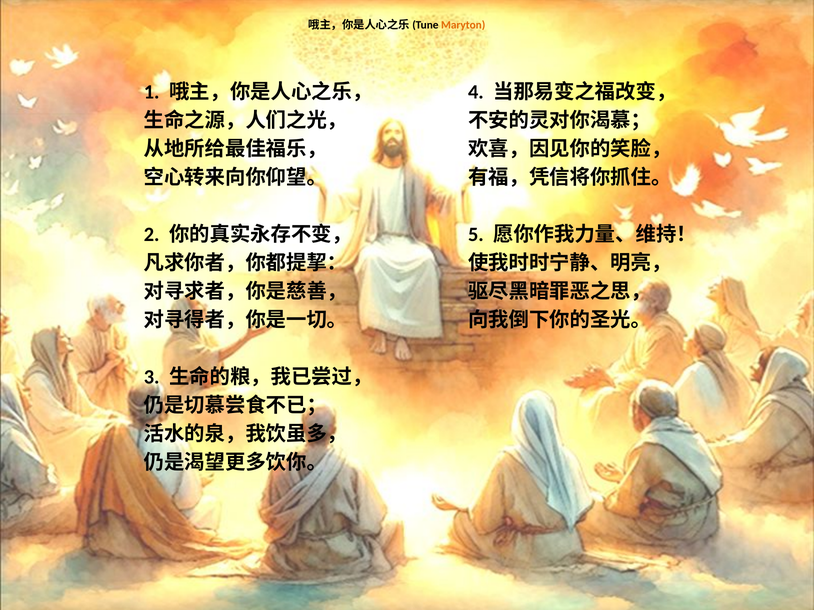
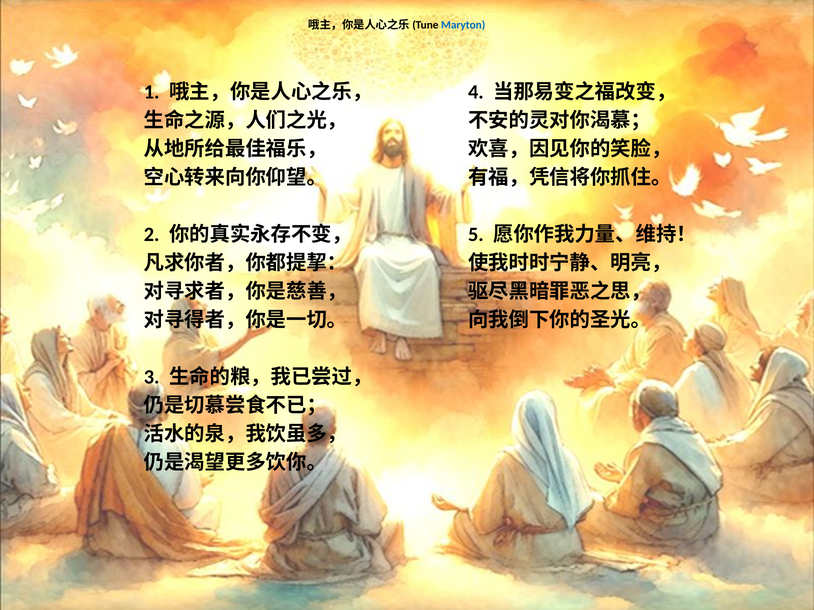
Maryton colour: orange -> blue
